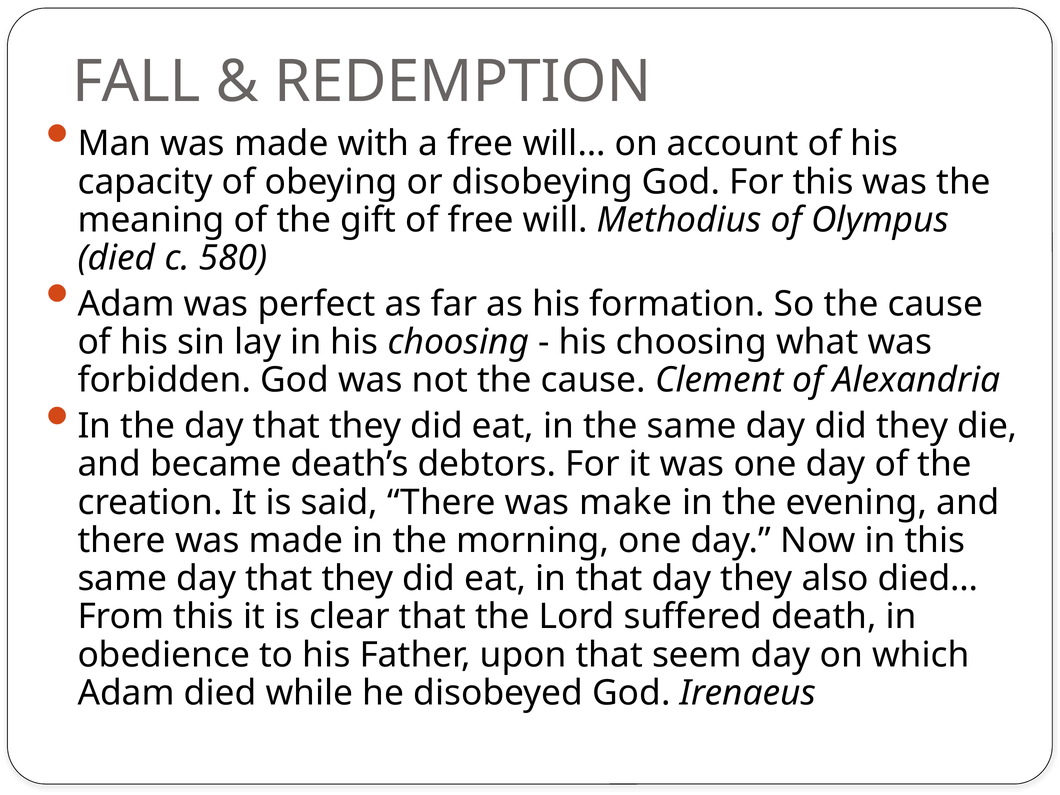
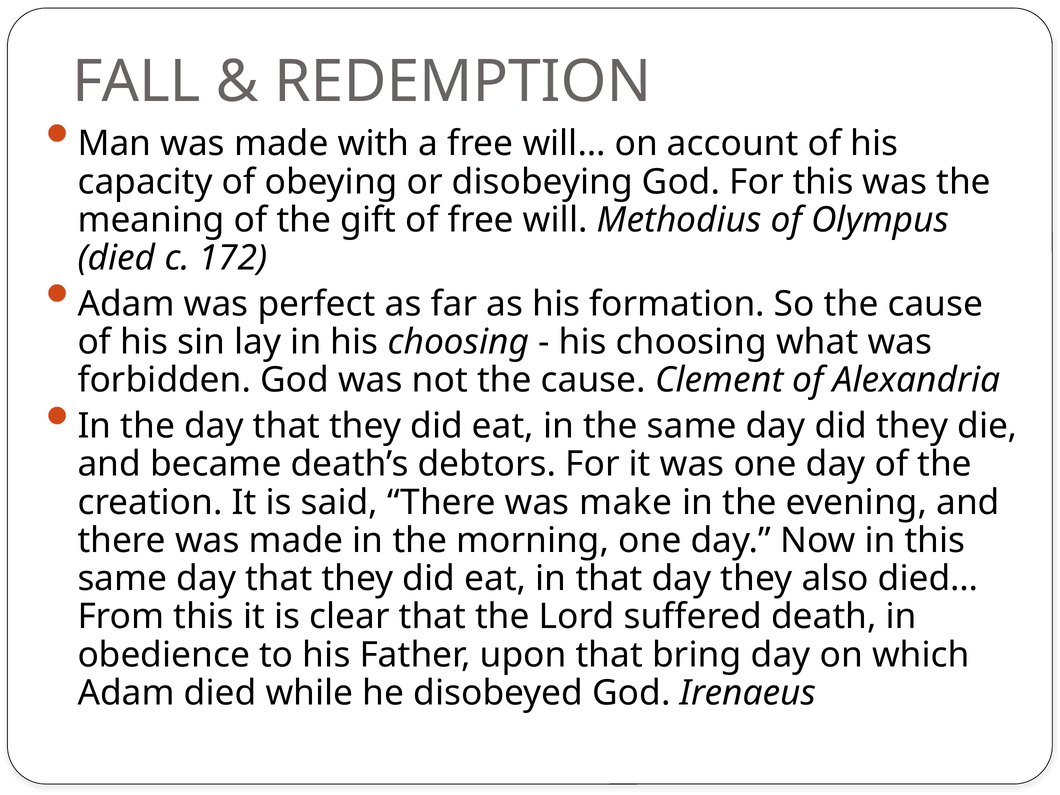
580: 580 -> 172
seem: seem -> bring
